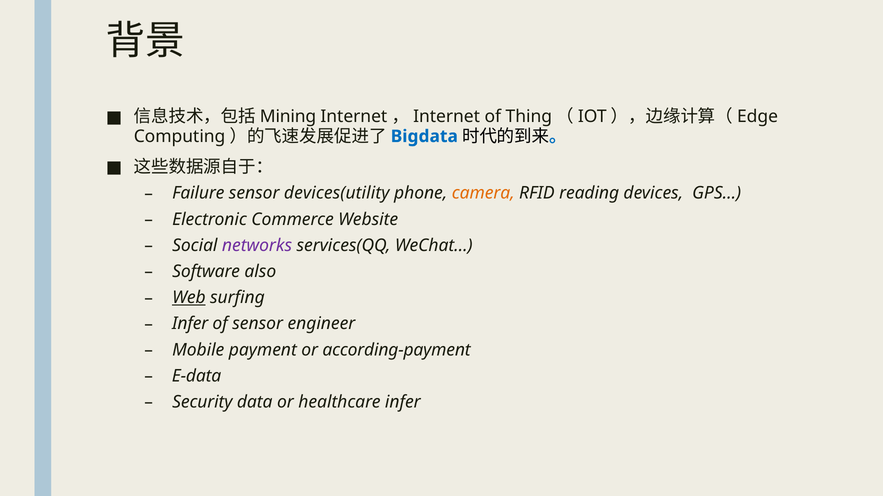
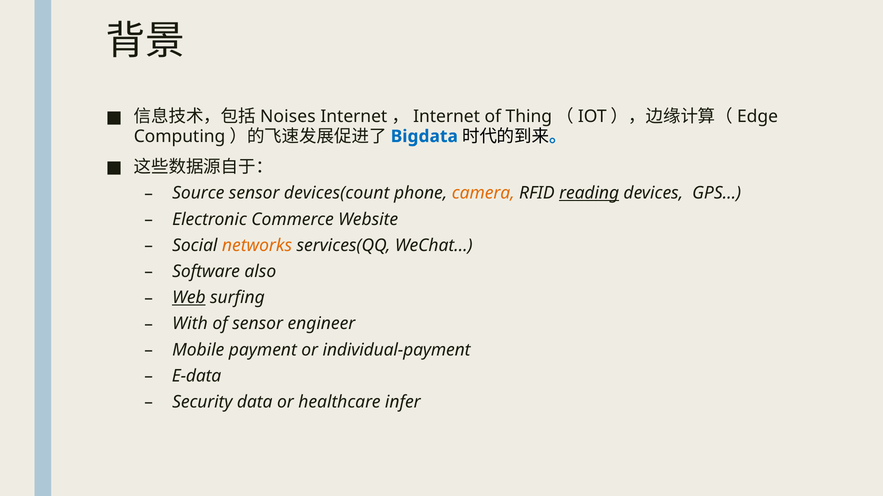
Mining: Mining -> Noises
Failure: Failure -> Source
devices(utility: devices(utility -> devices(count
reading underline: none -> present
networks colour: purple -> orange
Infer at (190, 324): Infer -> With
according-payment: according-payment -> individual-payment
